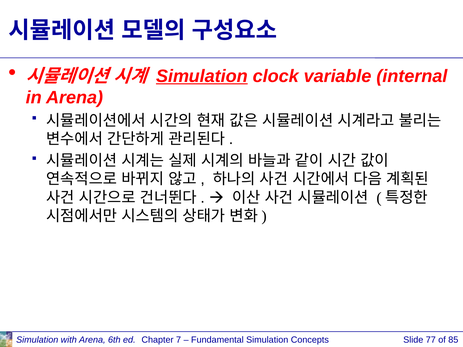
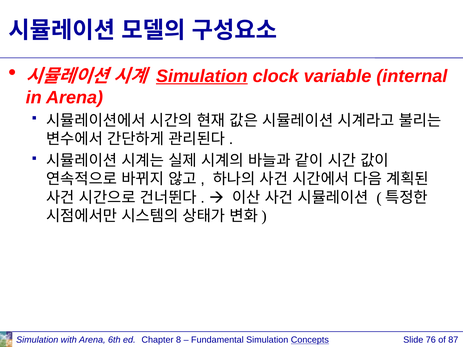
7: 7 -> 8
Concepts underline: none -> present
77: 77 -> 76
85: 85 -> 87
